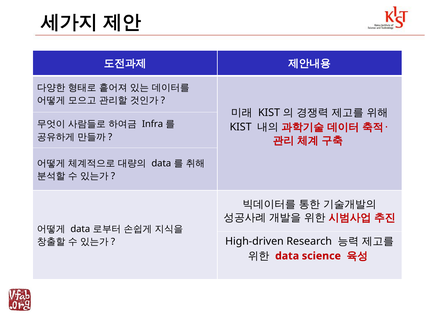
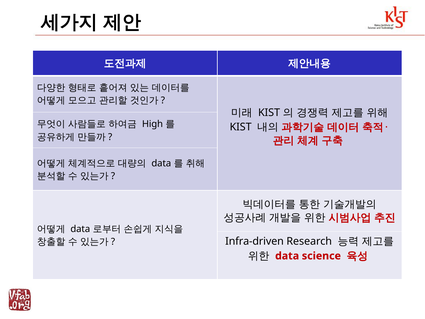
Infra: Infra -> High
High-driven: High-driven -> Infra-driven
